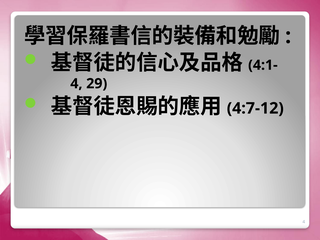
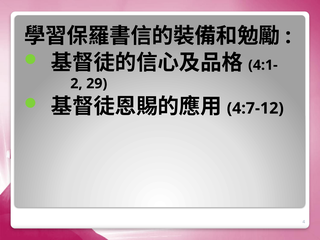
4 at (76, 84): 4 -> 2
